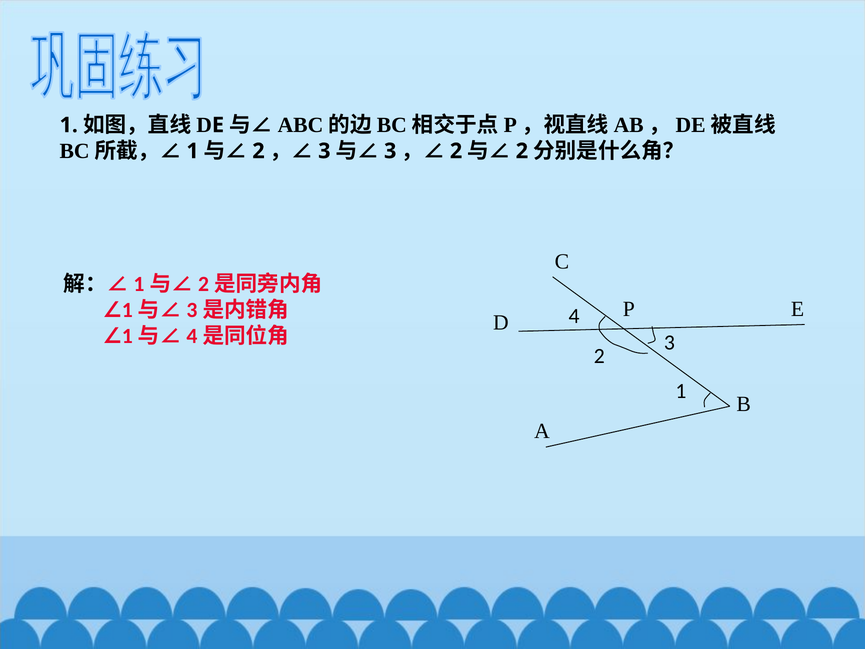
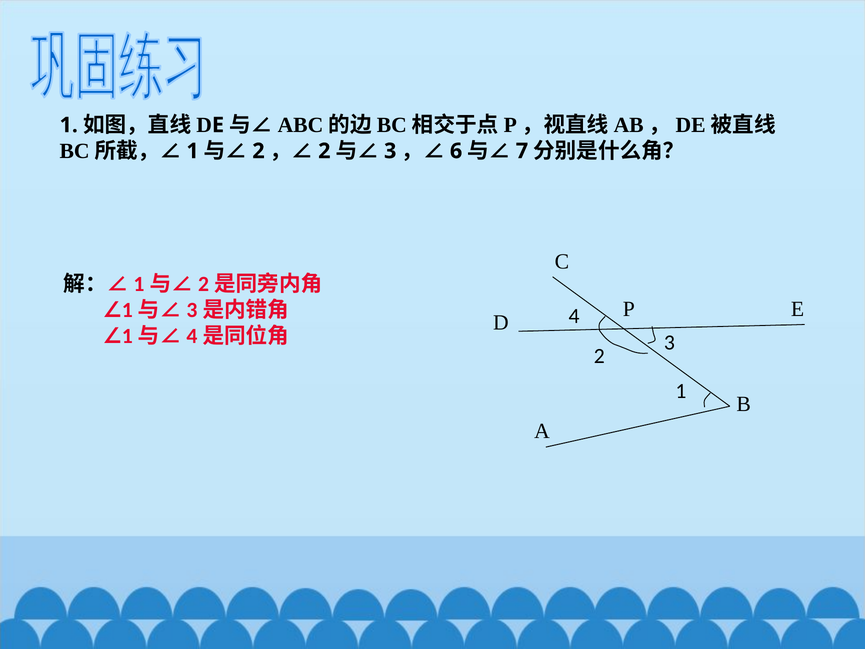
3 at (324, 151): 3 -> 2
2 at (456, 151): 2 -> 6
2 at (522, 151): 2 -> 7
